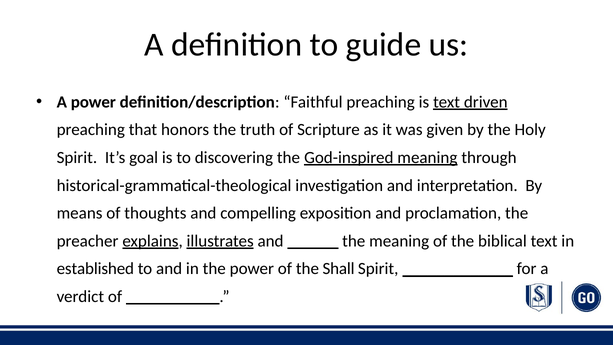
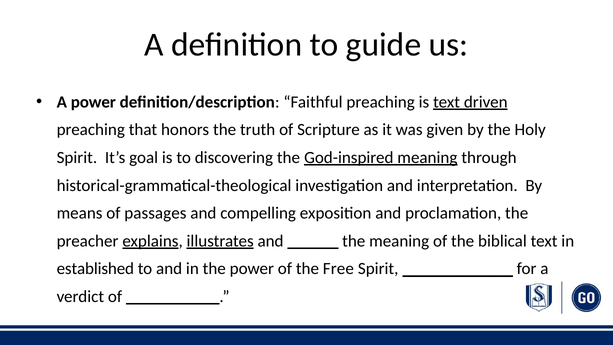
thoughts: thoughts -> passages
Shall: Shall -> Free
